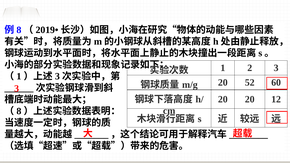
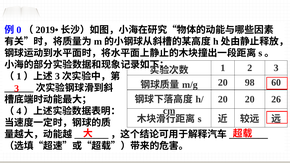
8 at (19, 30): 8 -> 0
52: 52 -> 98
12: 12 -> 26
8 at (19, 111): 8 -> 4
